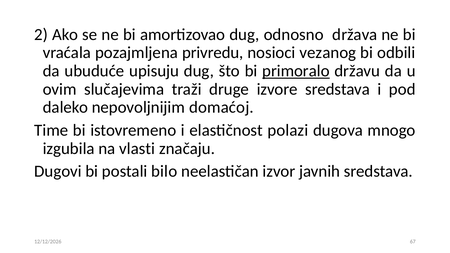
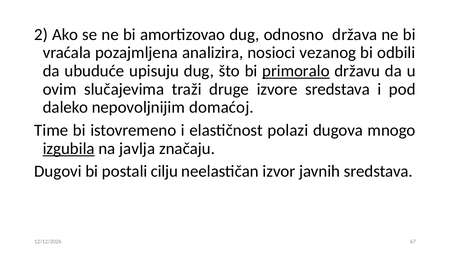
privredu: privredu -> analizira
izgubila underline: none -> present
vlasti: vlasti -> javlja
bilo: bilo -> cilju
